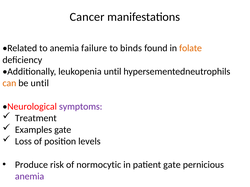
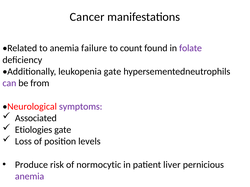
binds: binds -> count
folate colour: orange -> purple
leukopenia until: until -> gate
can colour: orange -> purple
be until: until -> from
Treatment: Treatment -> Associated
Examples: Examples -> Etiologies
patient gate: gate -> liver
